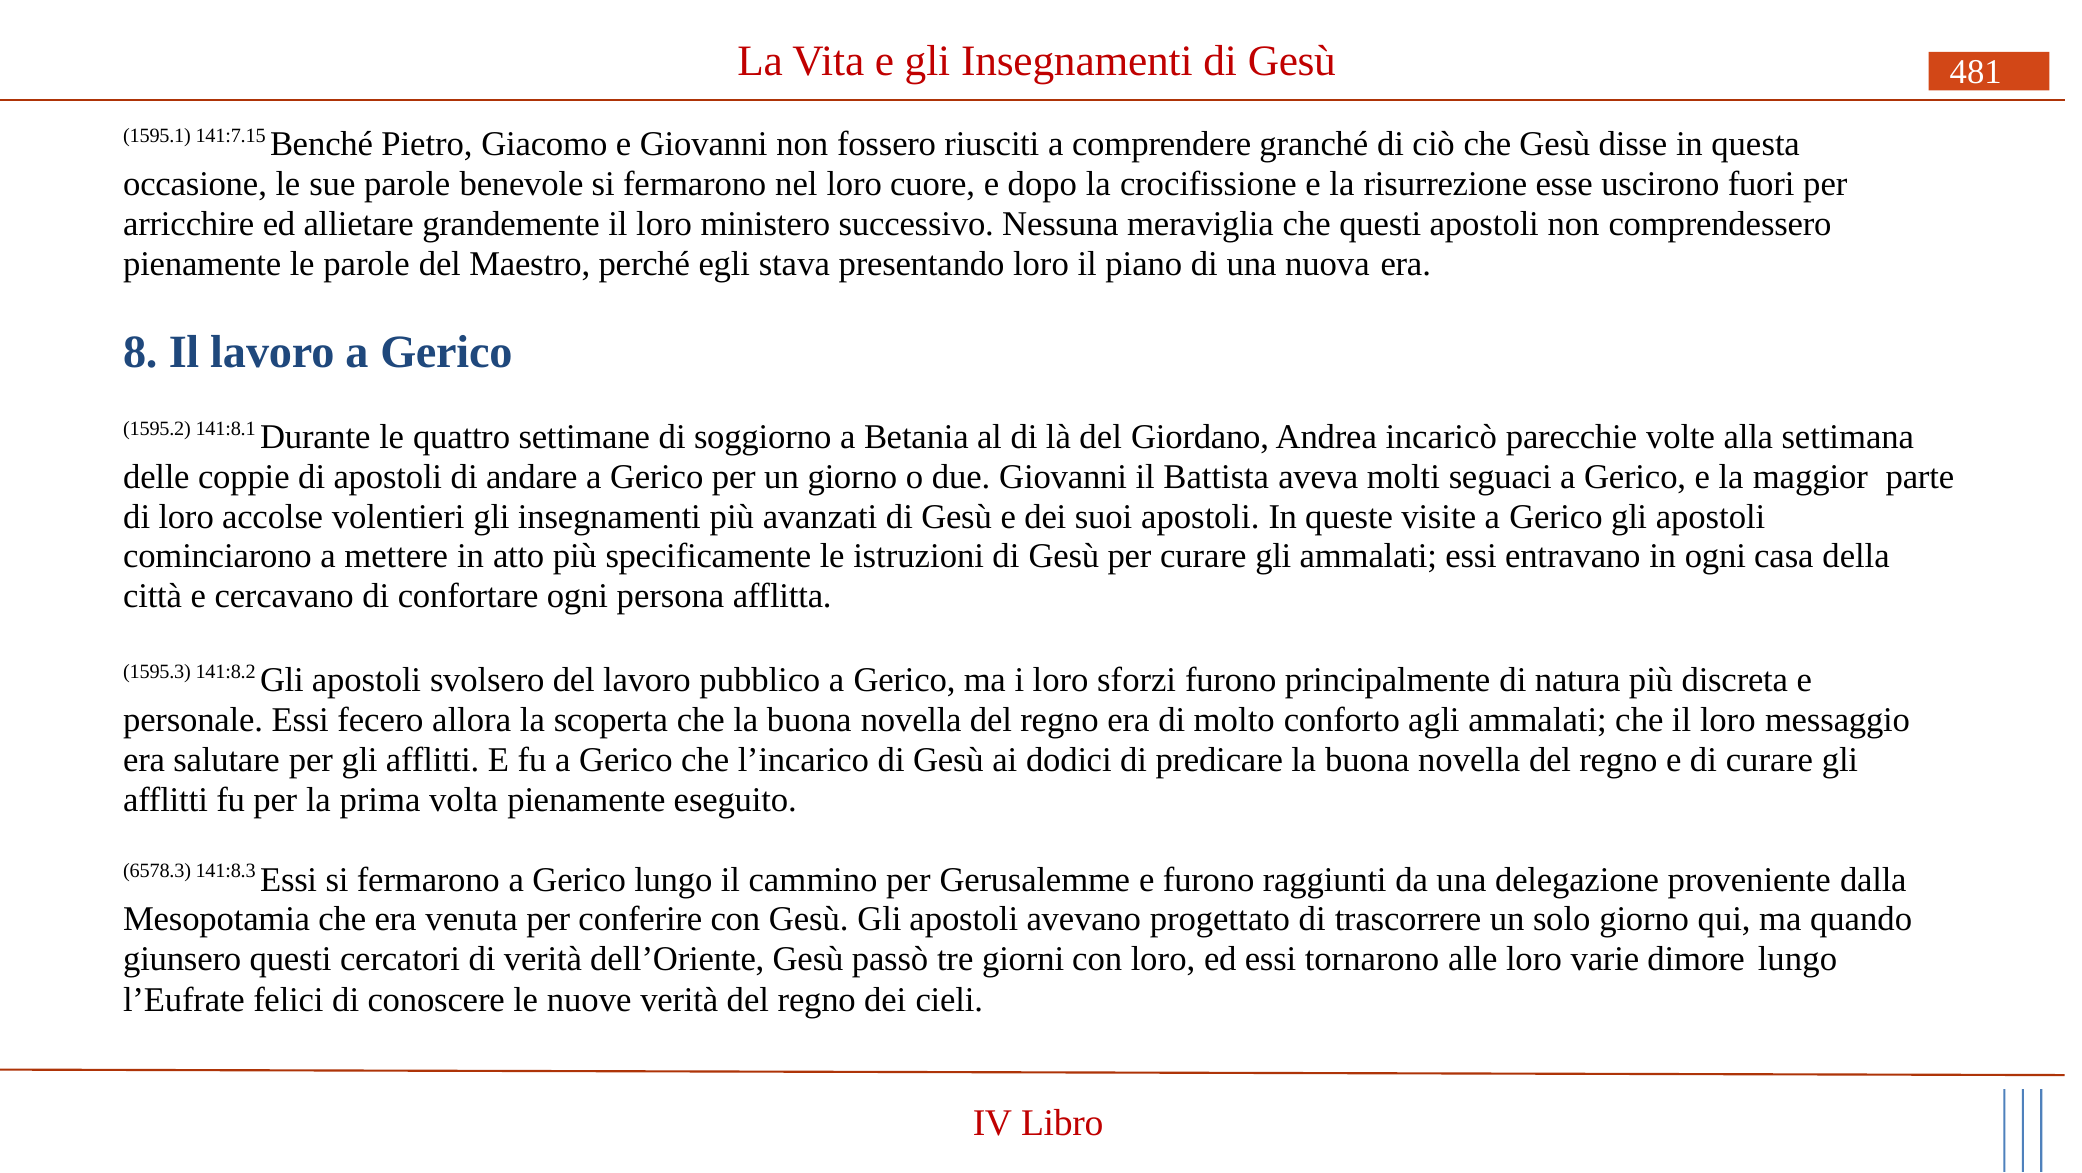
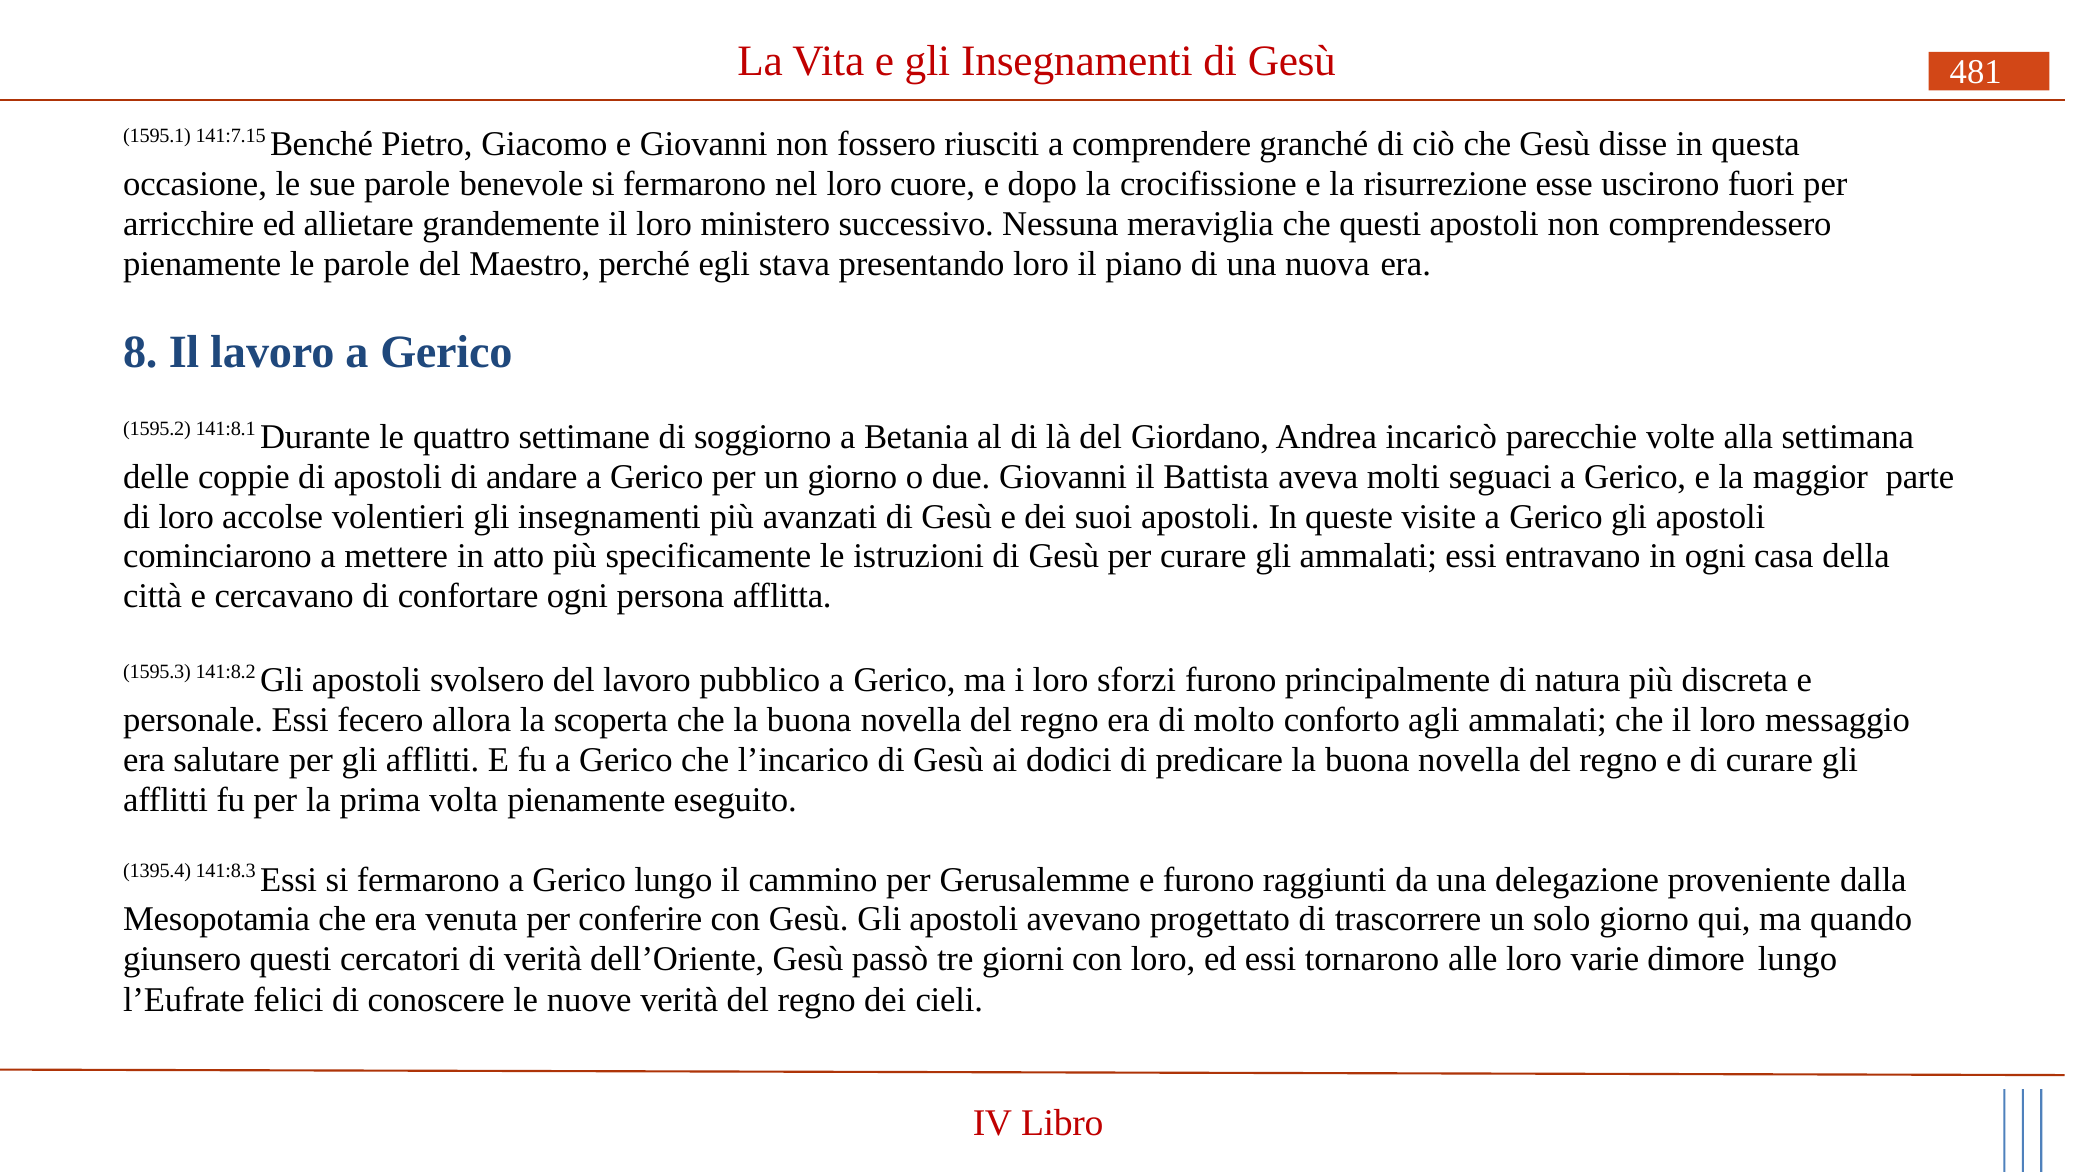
6578.3: 6578.3 -> 1395.4
